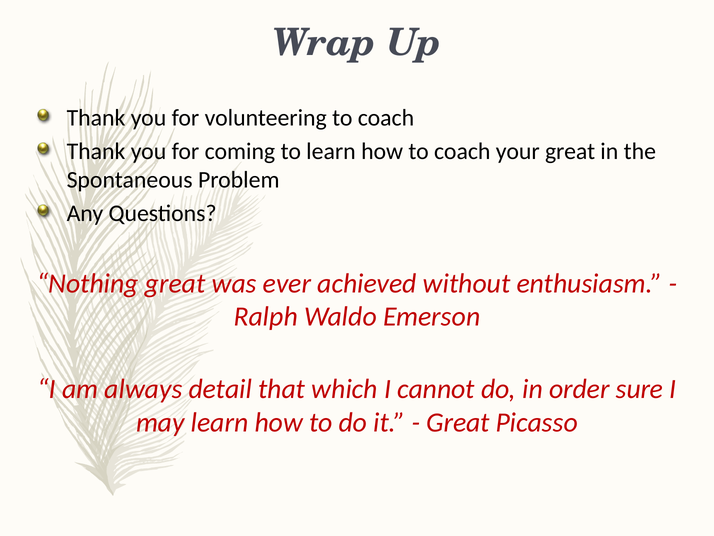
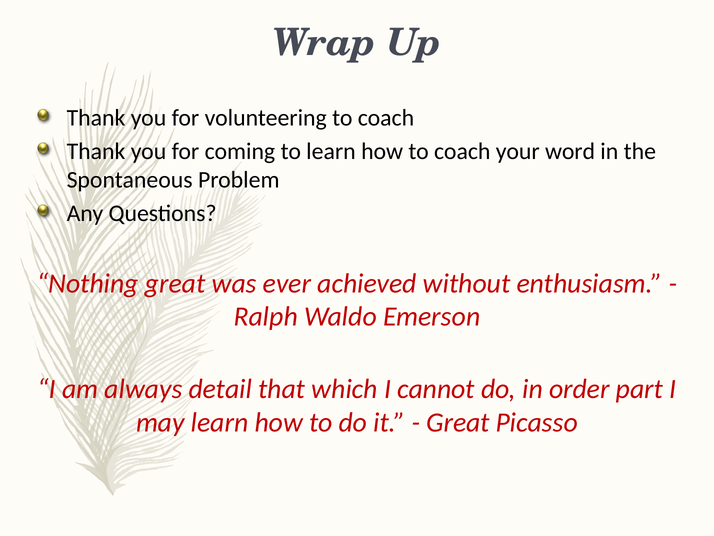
your great: great -> word
sure: sure -> part
